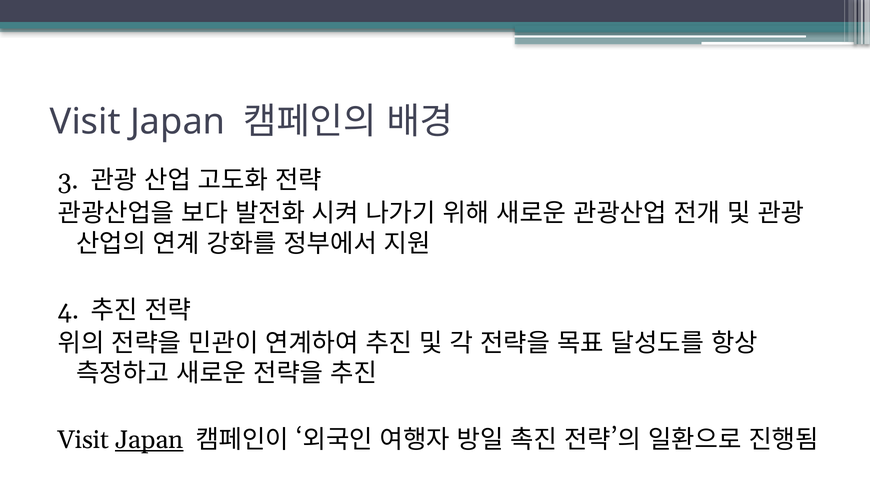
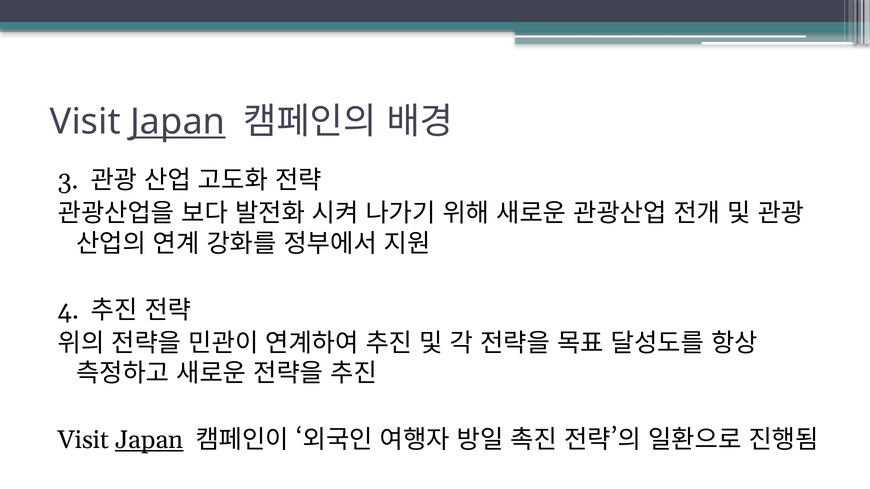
Japan at (178, 122) underline: none -> present
